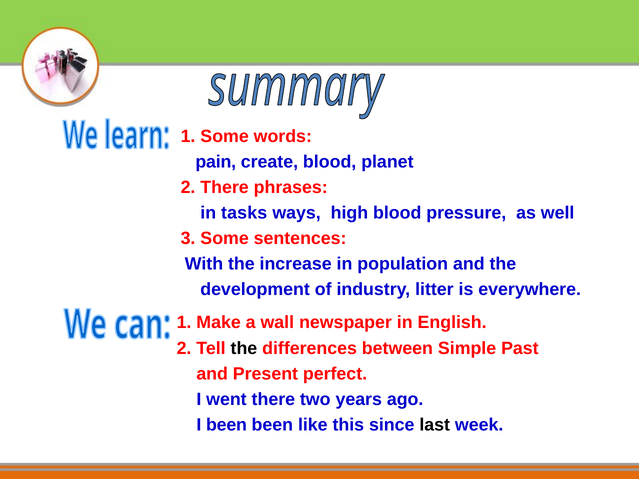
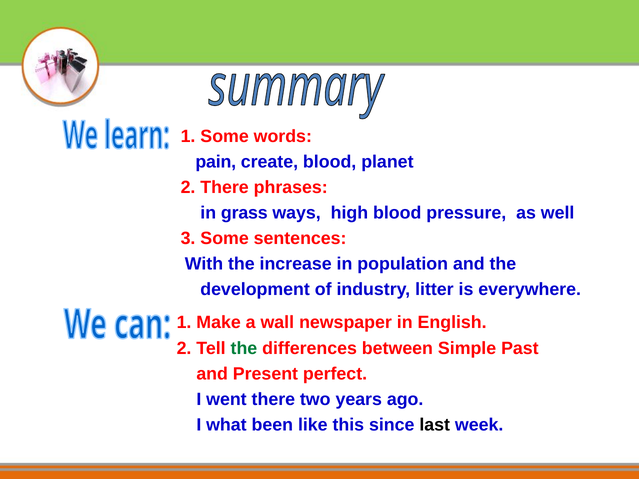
tasks: tasks -> grass
the at (244, 348) colour: black -> green
I been: been -> what
